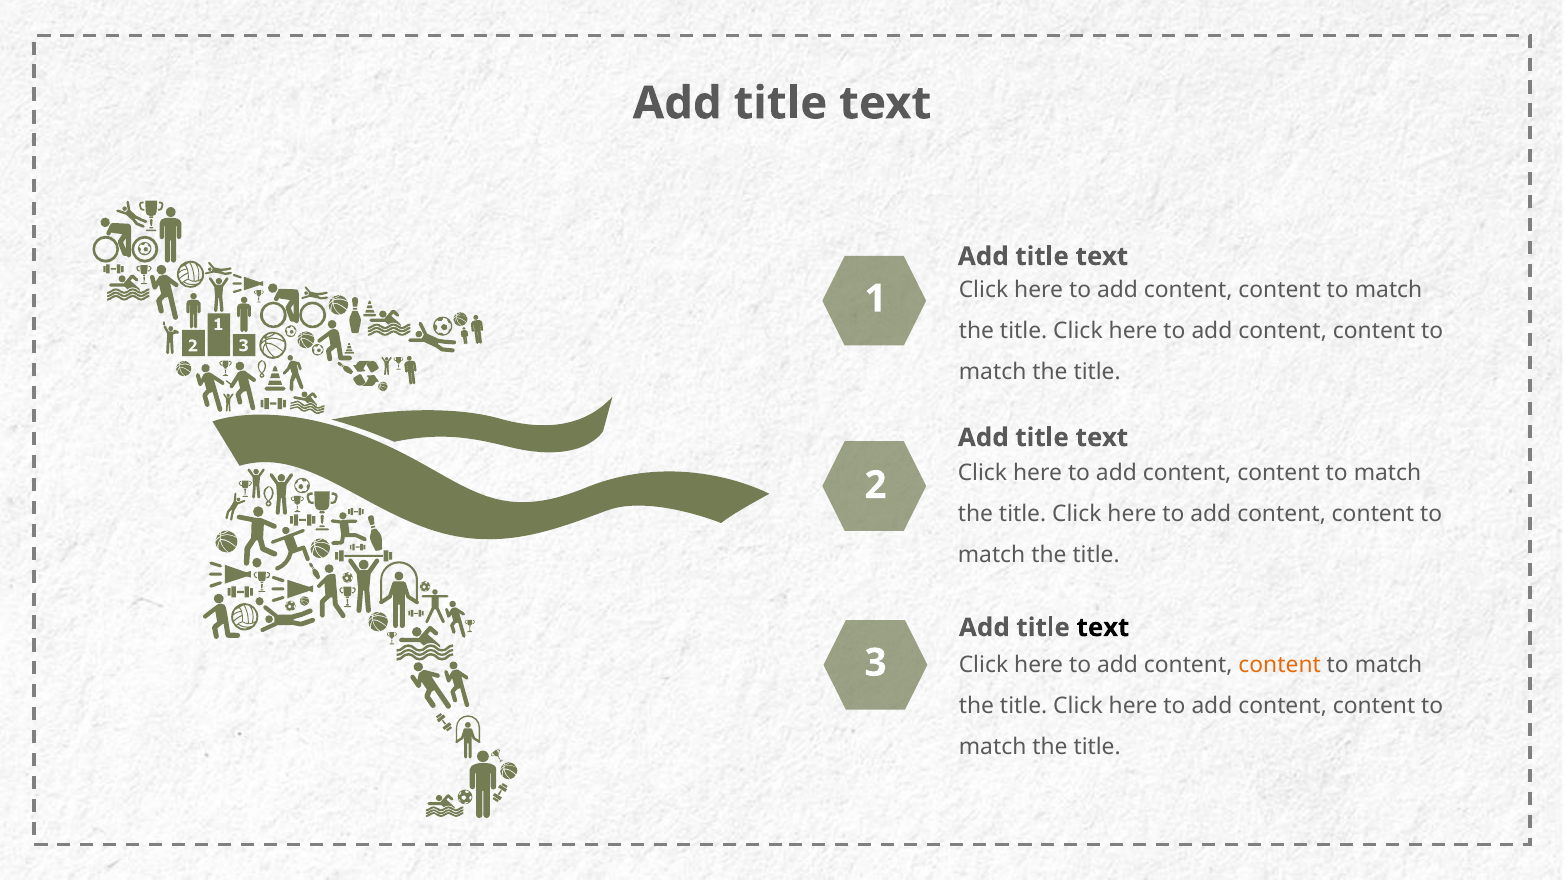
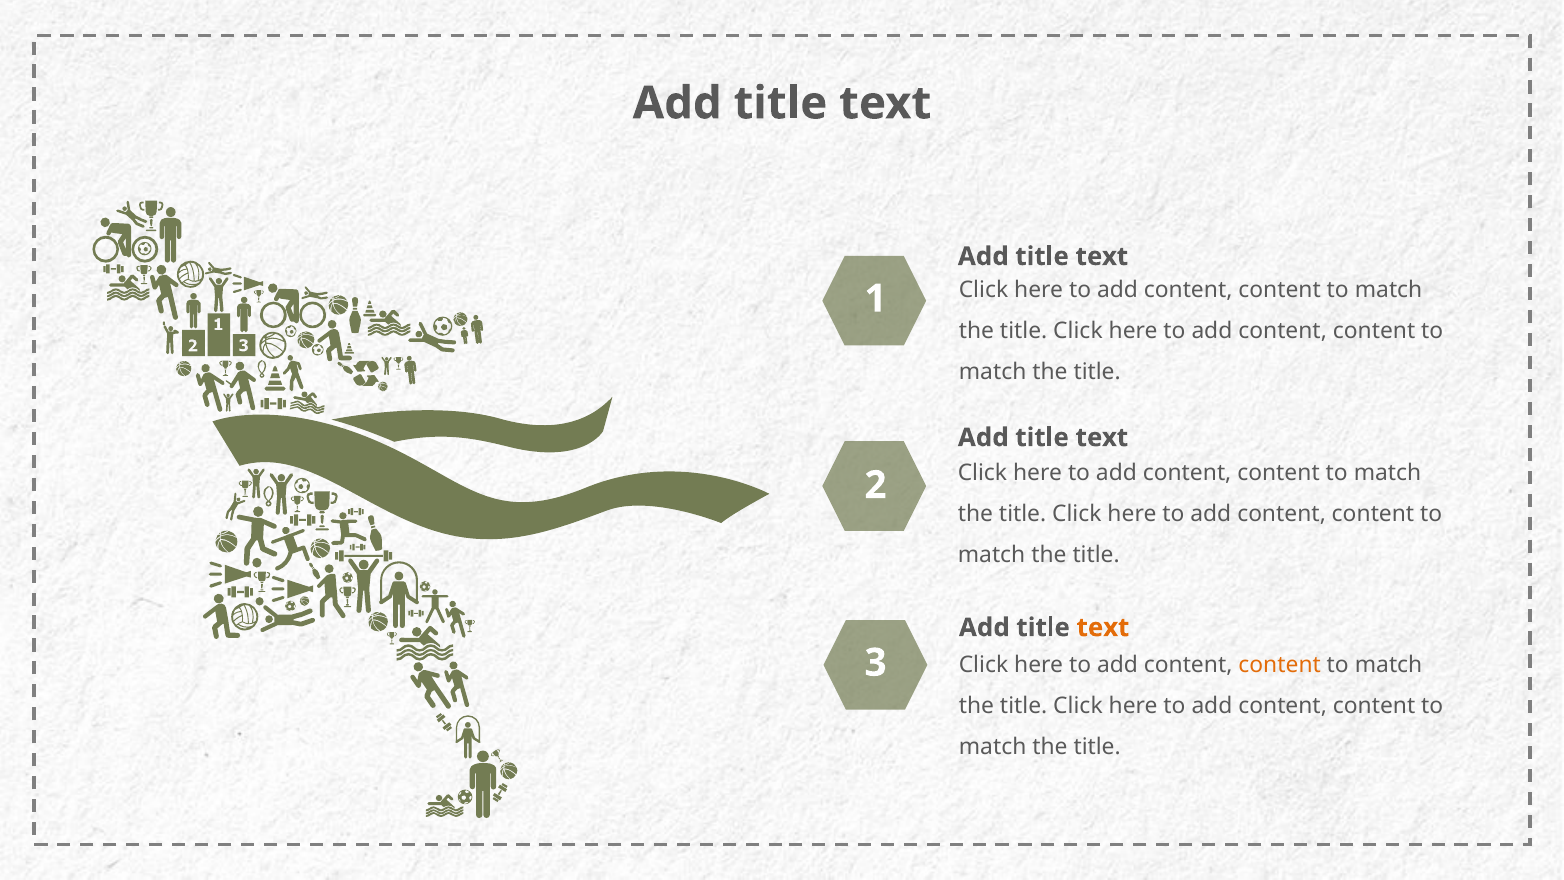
text at (1103, 627) colour: black -> orange
